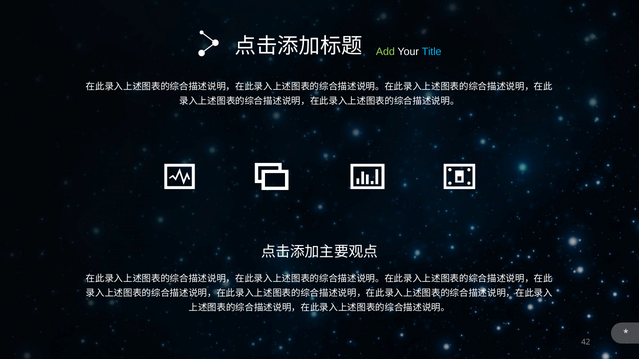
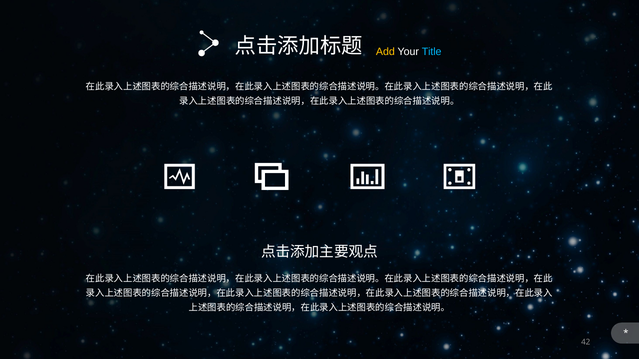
Add colour: light green -> yellow
